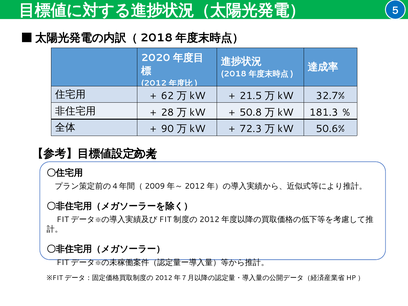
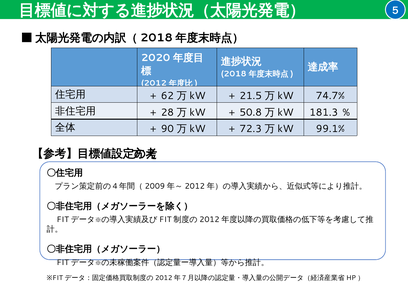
32.7%: 32.7% -> 74.7%
50.6%: 50.6% -> 99.1%
